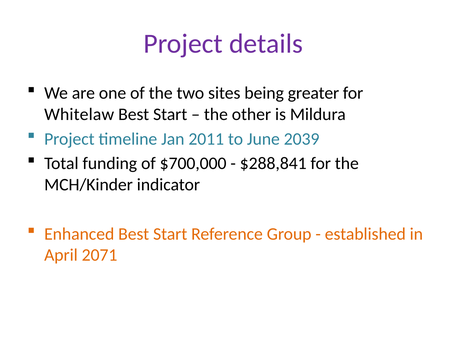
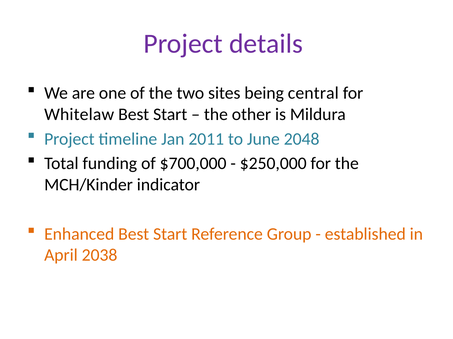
greater: greater -> central
2039: 2039 -> 2048
$288,841: $288,841 -> $250,000
2071: 2071 -> 2038
